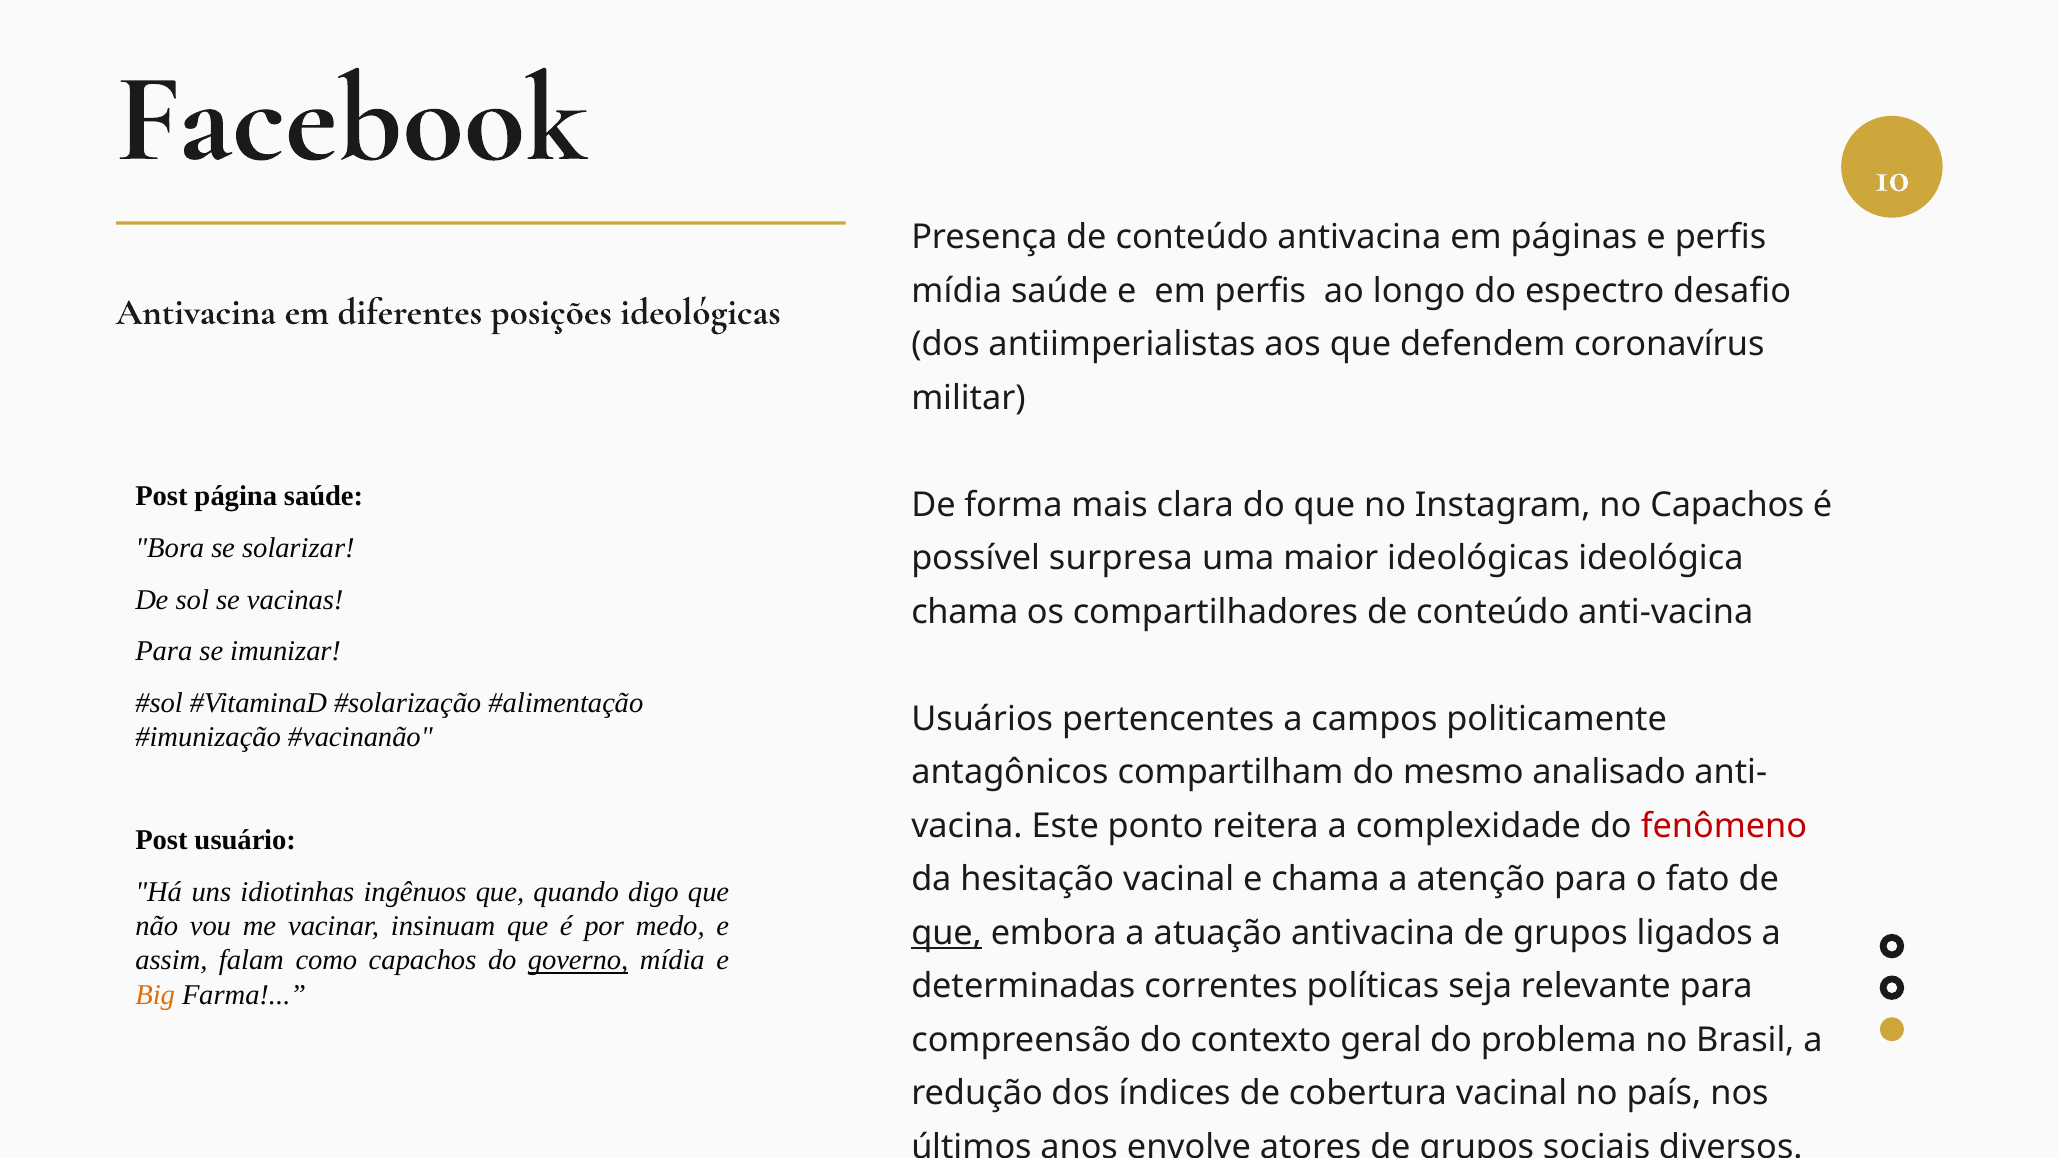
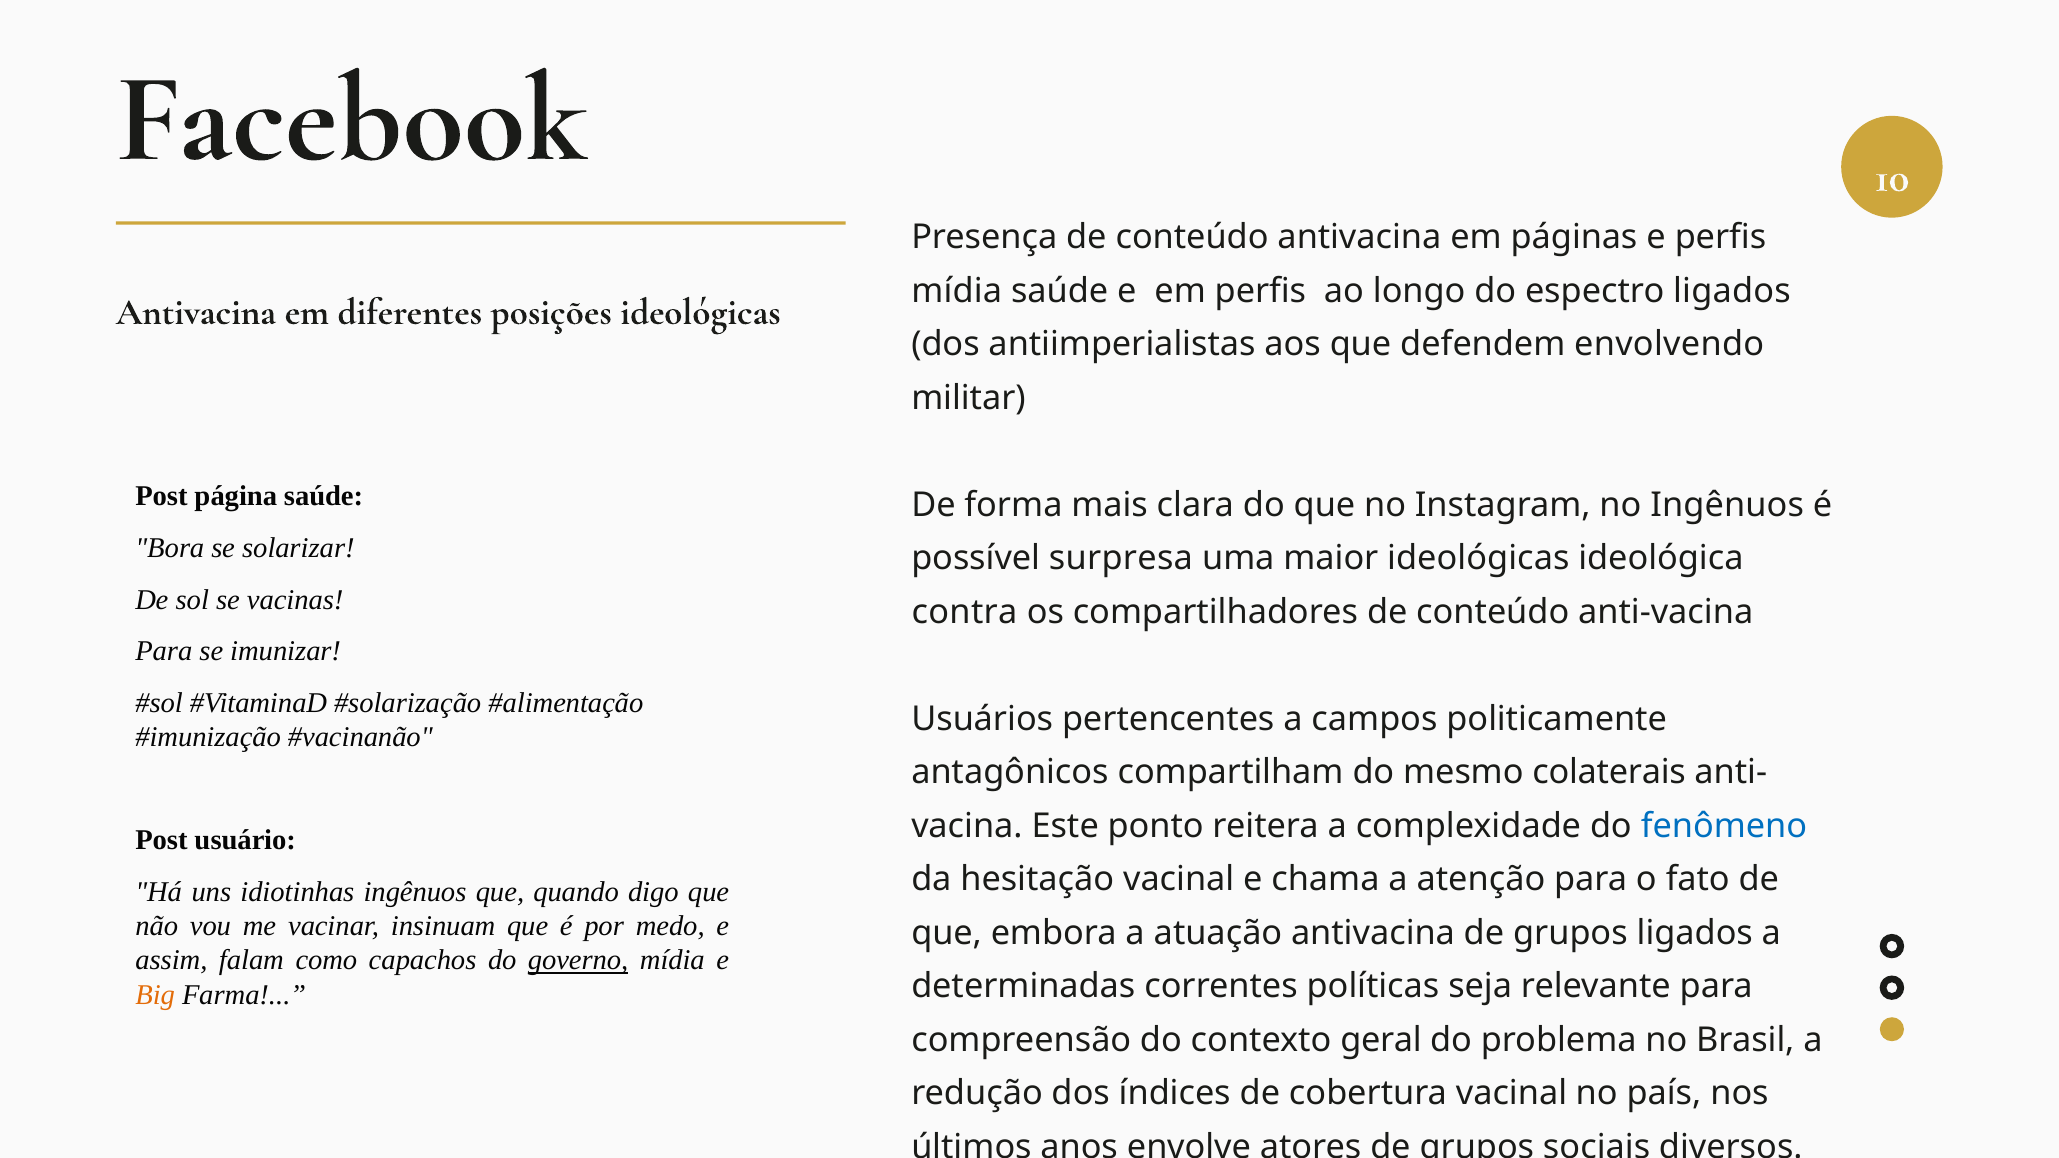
espectro desafio: desafio -> ligados
coronavírus: coronavírus -> envolvendo
no Capachos: Capachos -> Ingênuos
chama at (965, 612): chama -> contra
analisado: analisado -> colaterais
fenômeno colour: red -> blue
que at (947, 933) underline: present -> none
